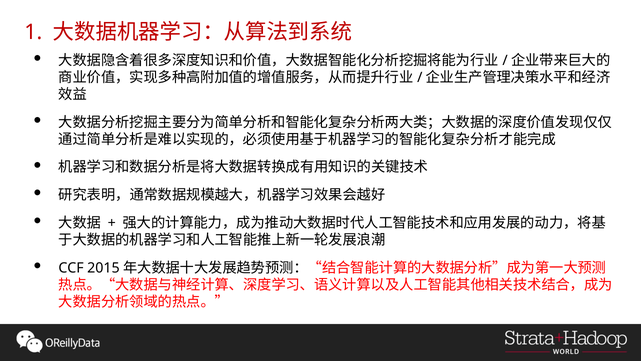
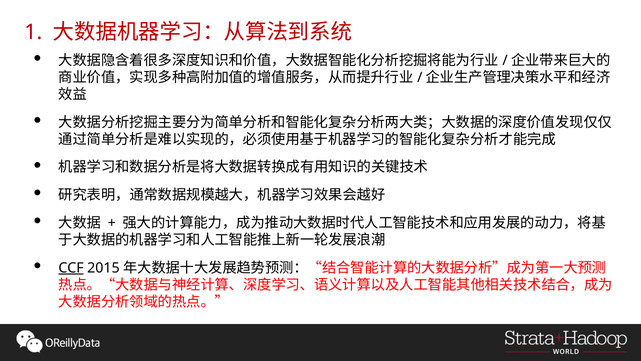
CCF underline: none -> present
